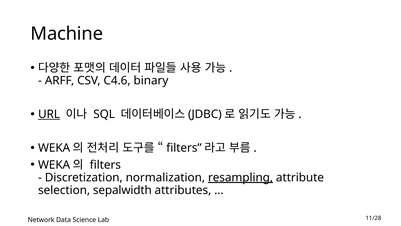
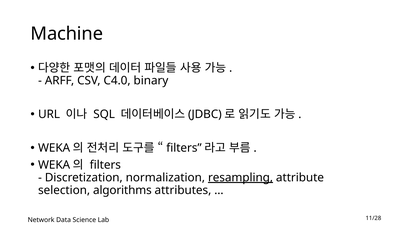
C4.6: C4.6 -> C4.0
URL underline: present -> none
sepalwidth: sepalwidth -> algorithms
